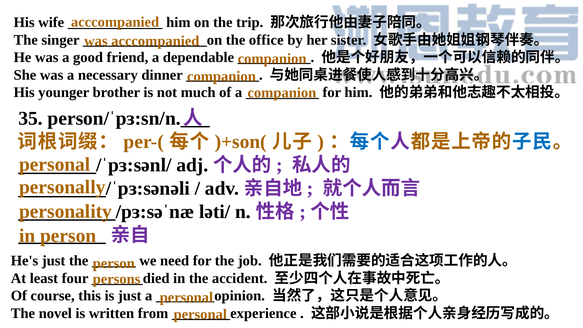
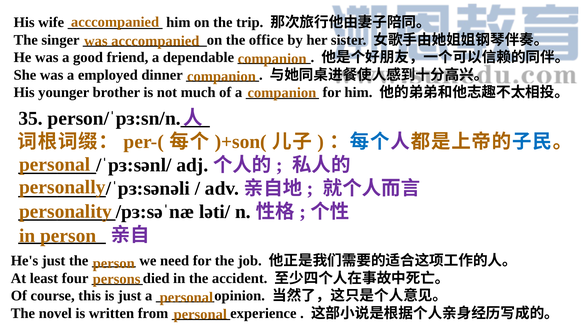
necessary: necessary -> employed
